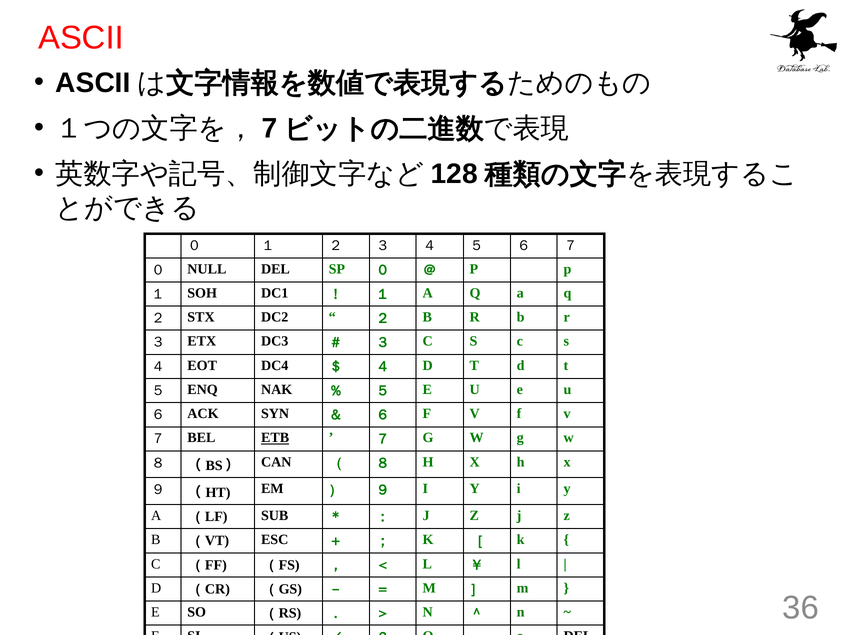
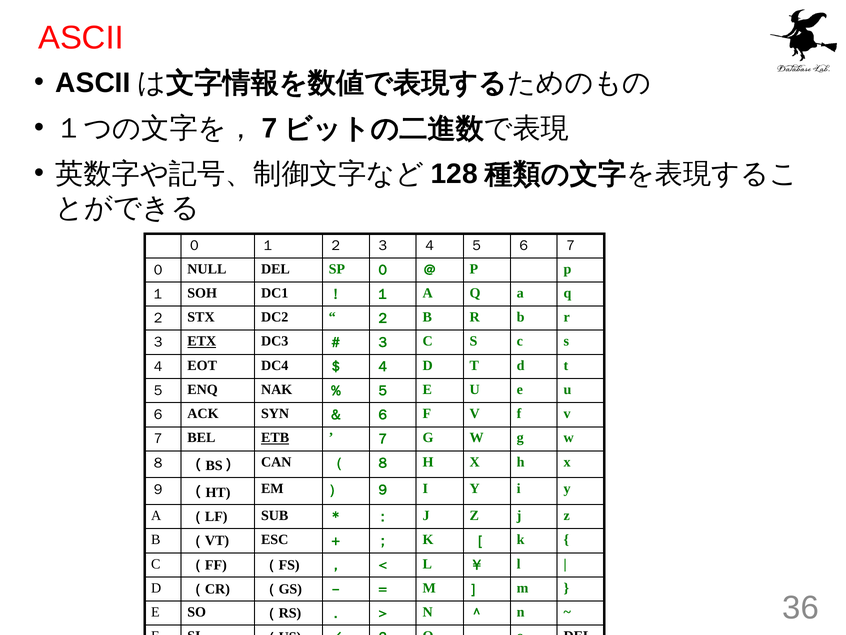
ETX underline: none -> present
